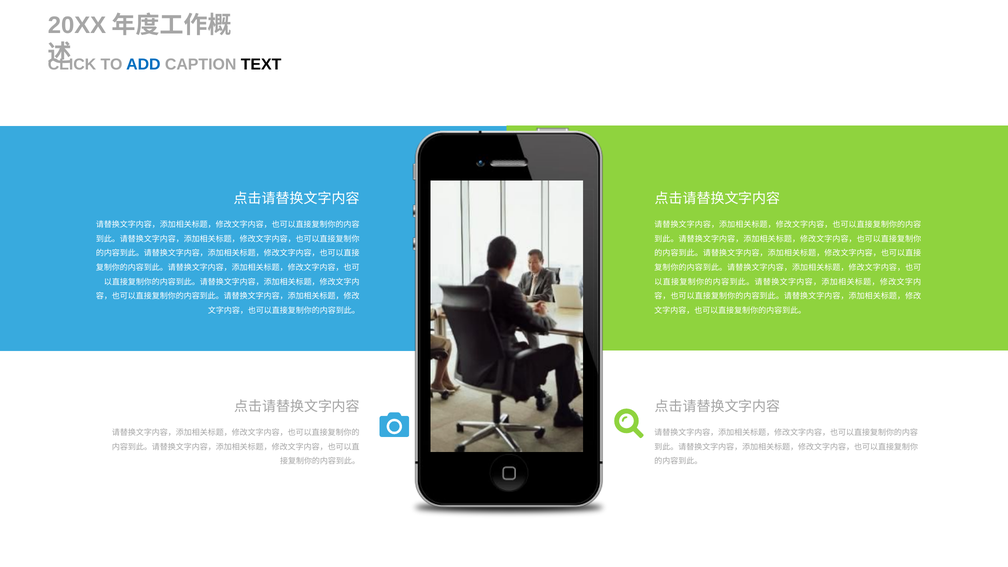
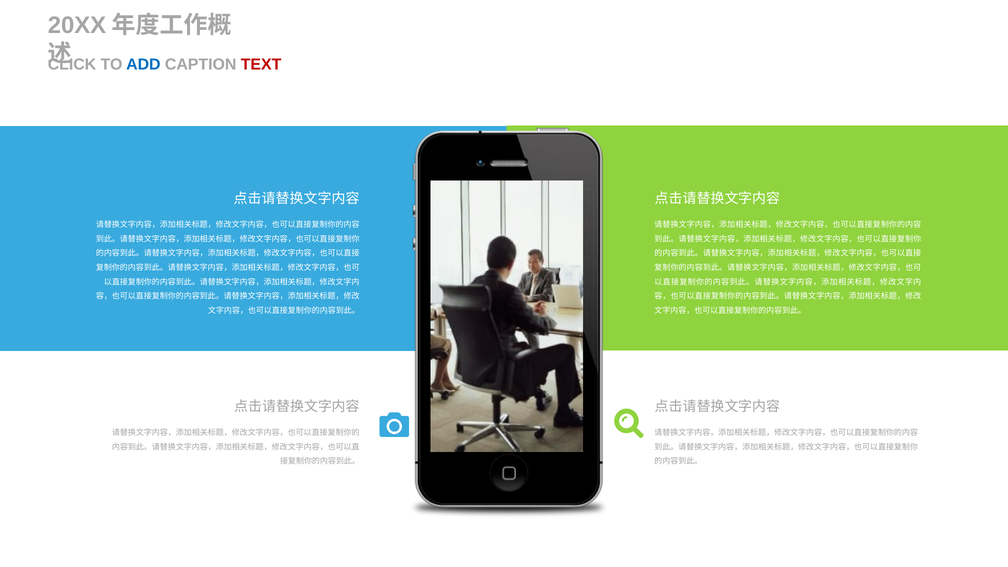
TEXT colour: black -> red
